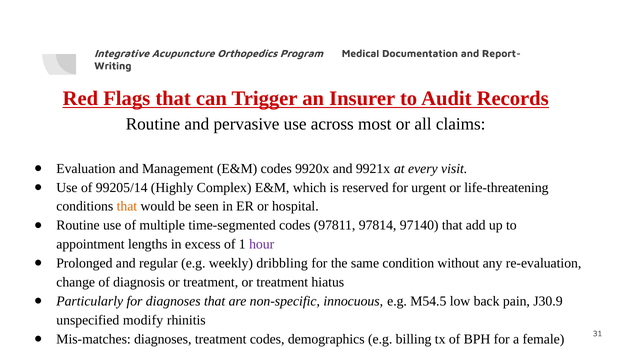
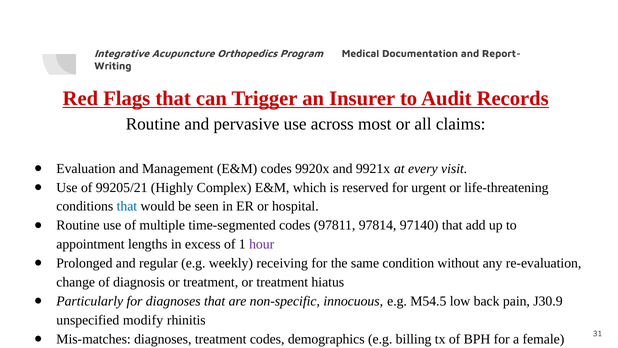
99205/14: 99205/14 -> 99205/21
that at (127, 206) colour: orange -> blue
dribbling: dribbling -> receiving
